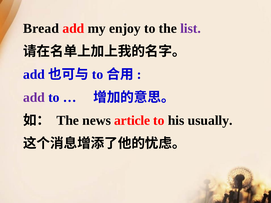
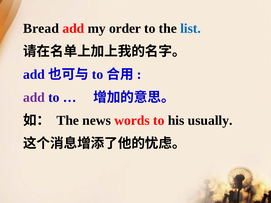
enjoy: enjoy -> order
list colour: purple -> blue
article: article -> words
